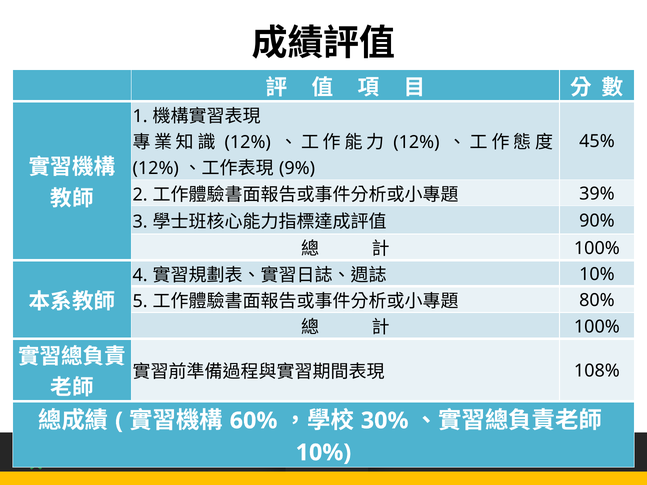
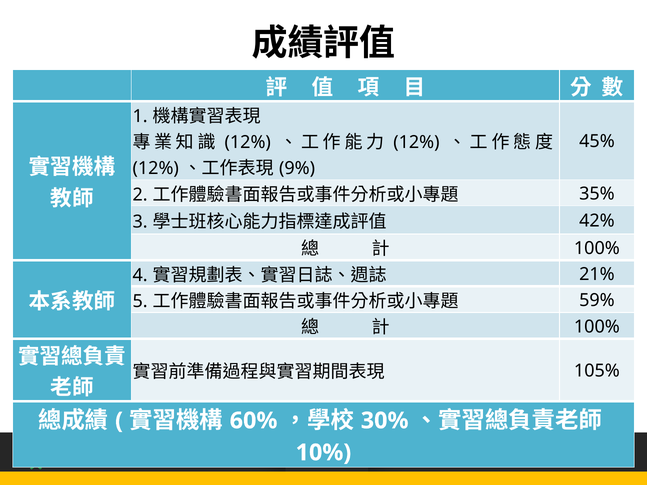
39%: 39% -> 35%
90%: 90% -> 42%
10% at (597, 274): 10% -> 21%
80%: 80% -> 59%
108%: 108% -> 105%
